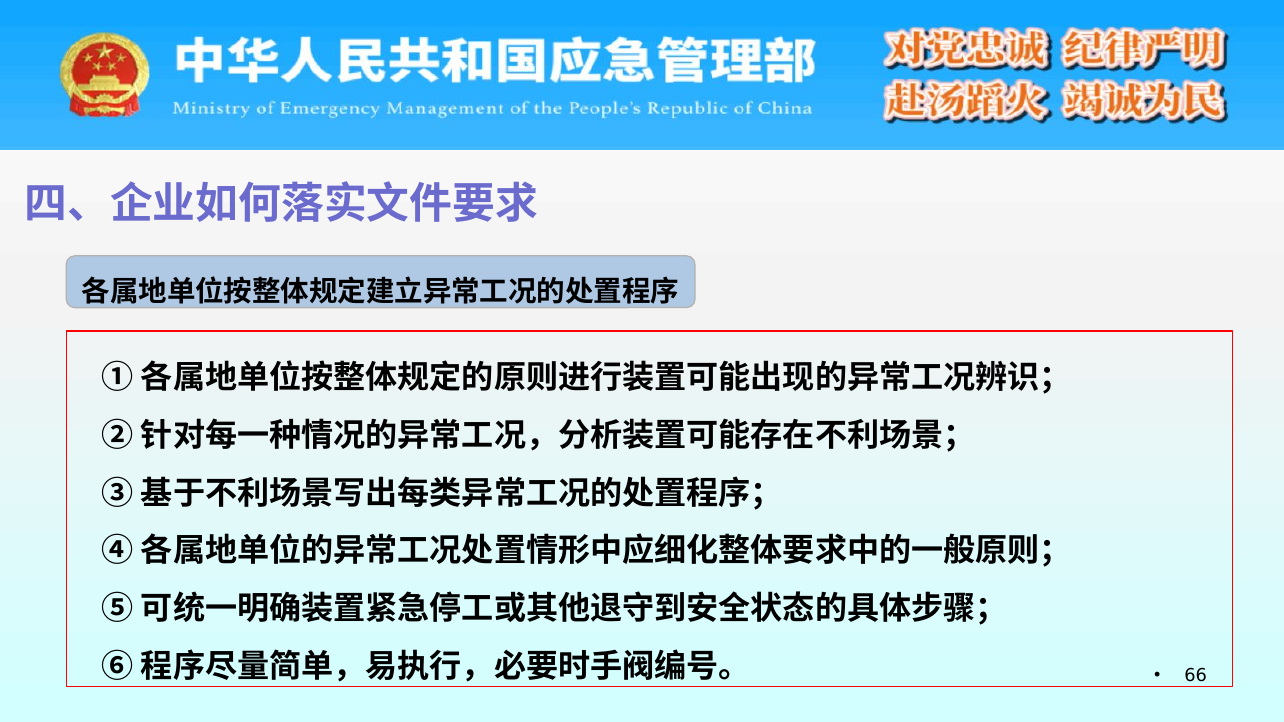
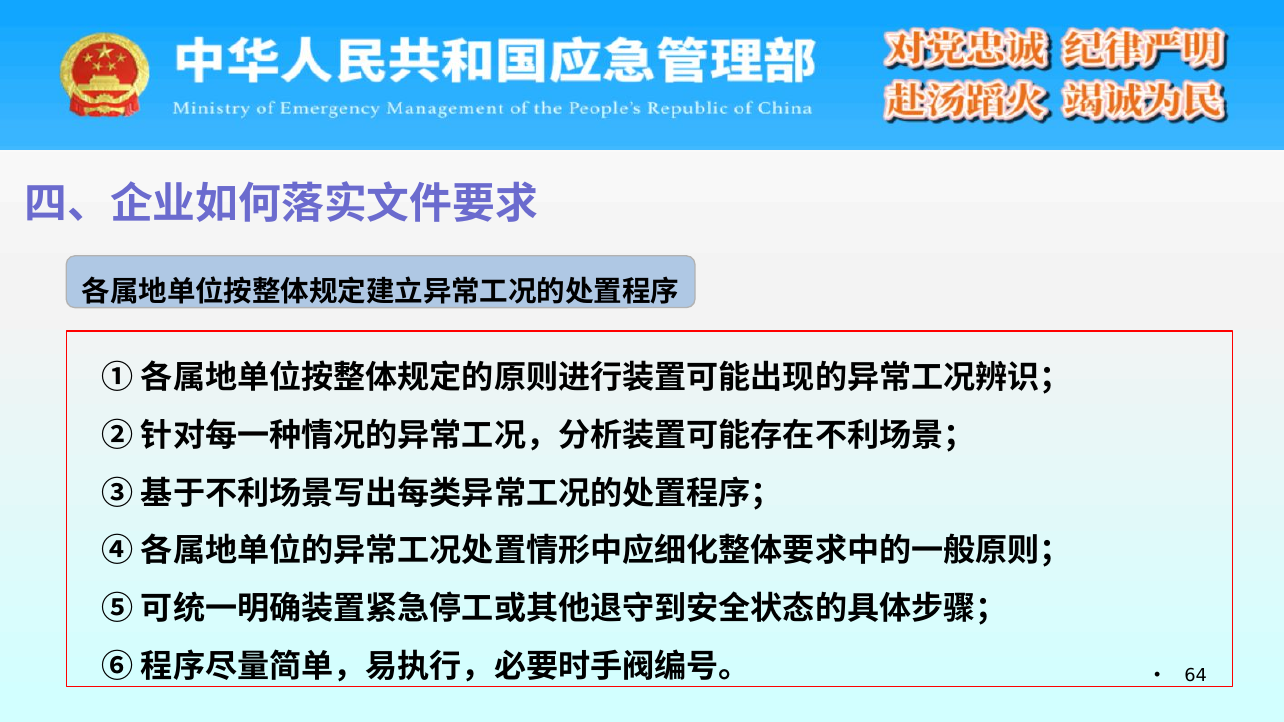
66: 66 -> 64
